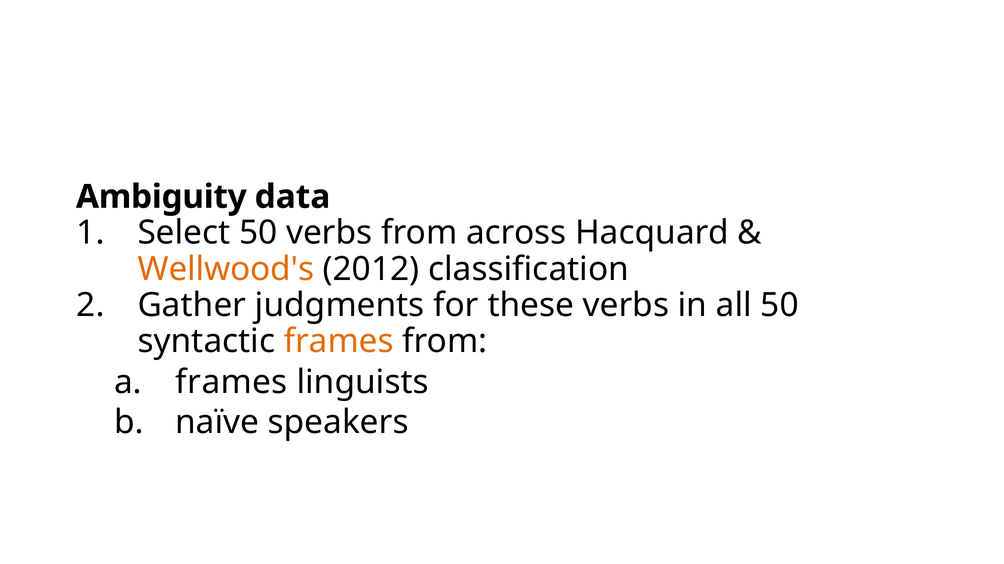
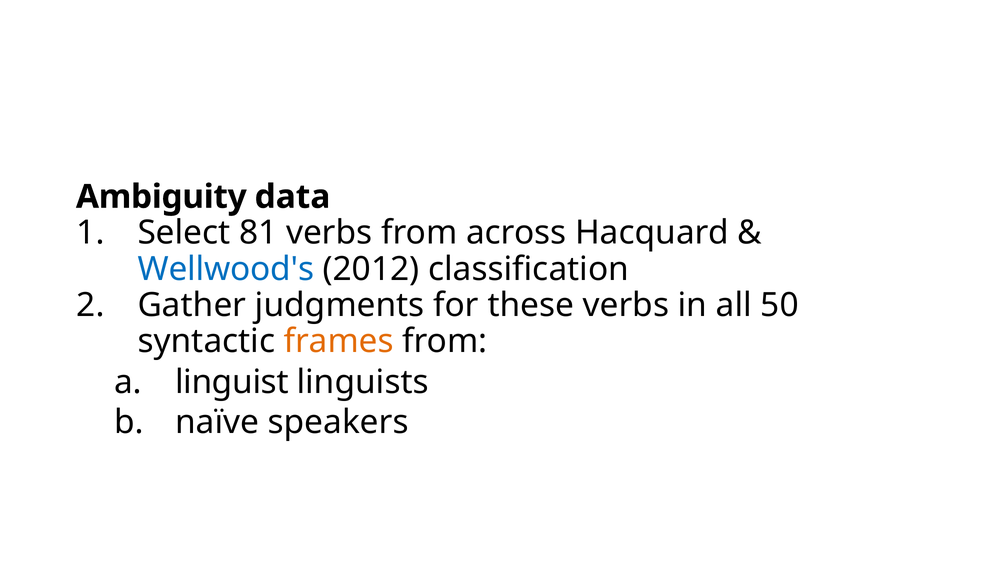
Select 50: 50 -> 81
Wellwood's colour: orange -> blue
frames at (231, 382): frames -> linguist
